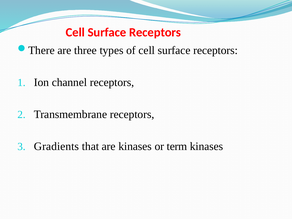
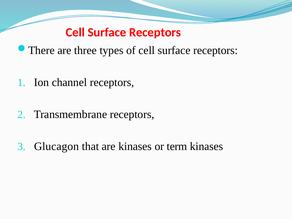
Gradients: Gradients -> Glucagon
